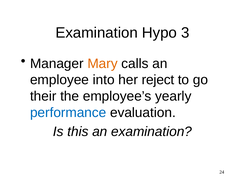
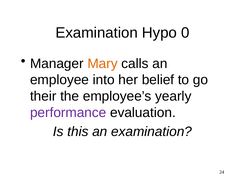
3: 3 -> 0
reject: reject -> belief
performance colour: blue -> purple
